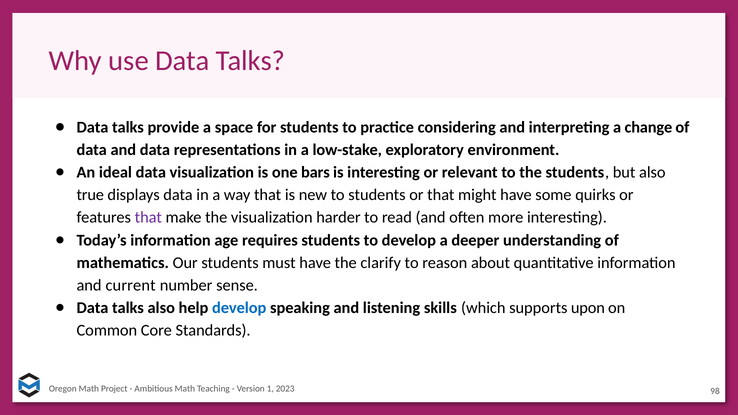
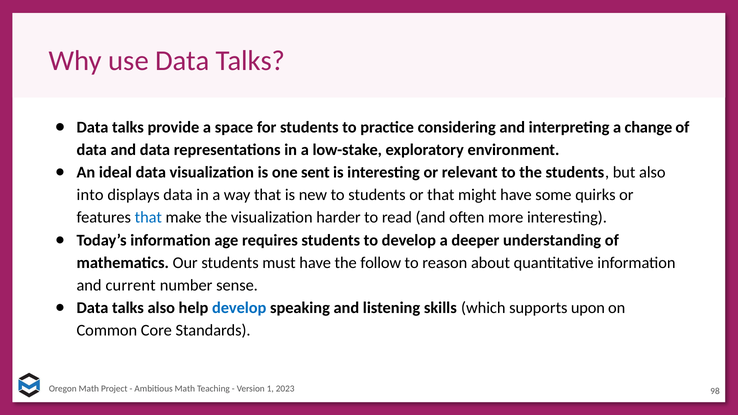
bars: bars -> sent
true: true -> into
that at (148, 218) colour: purple -> blue
clarify: clarify -> follow
